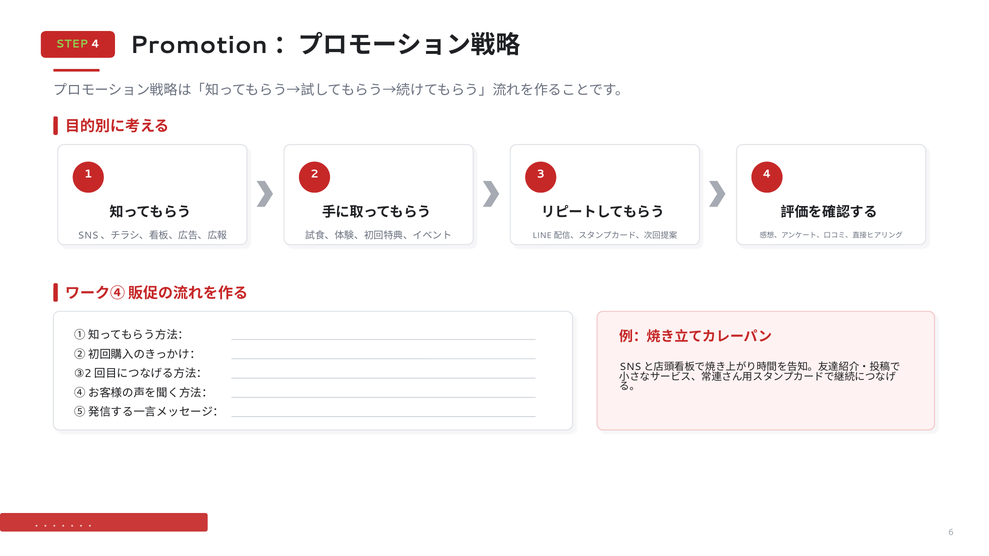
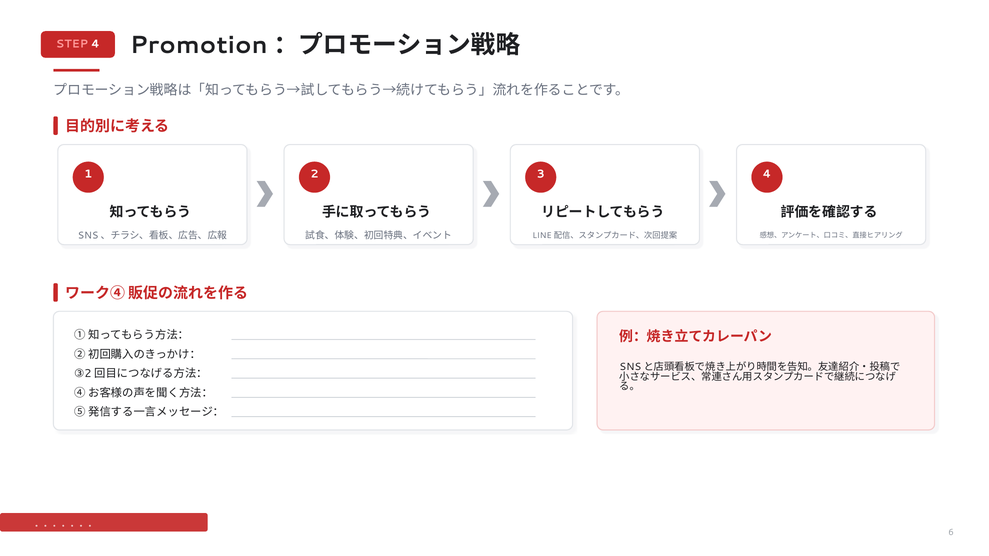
STEP colour: light green -> pink
